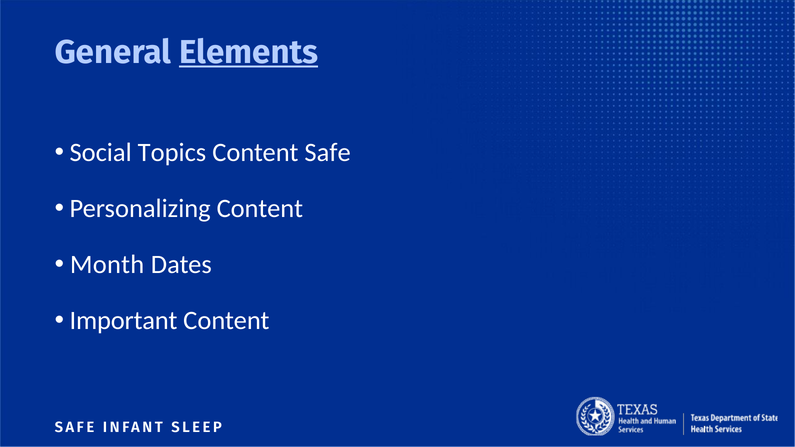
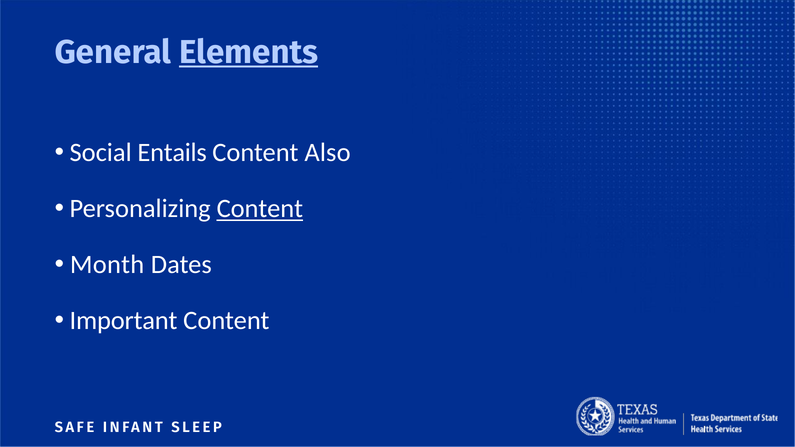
Topics: Topics -> Entails
Content Safe: Safe -> Also
Content at (260, 209) underline: none -> present
